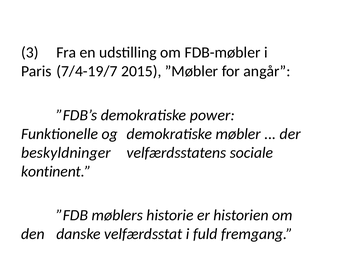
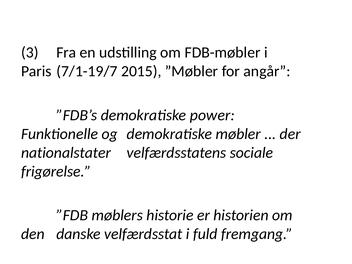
7/4-19/7: 7/4-19/7 -> 7/1-19/7
beskyldninger: beskyldninger -> nationalstater
kontinent: kontinent -> frigørelse
